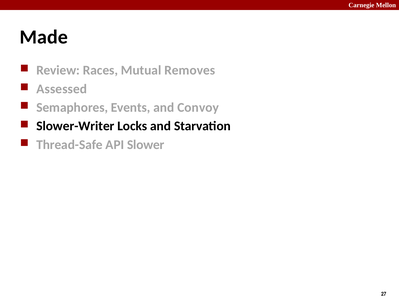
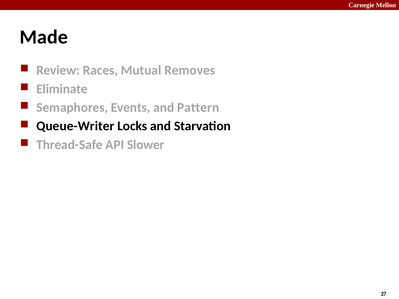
Assessed: Assessed -> Eliminate
Convoy: Convoy -> Pattern
Slower-Writer: Slower-Writer -> Queue-Writer
